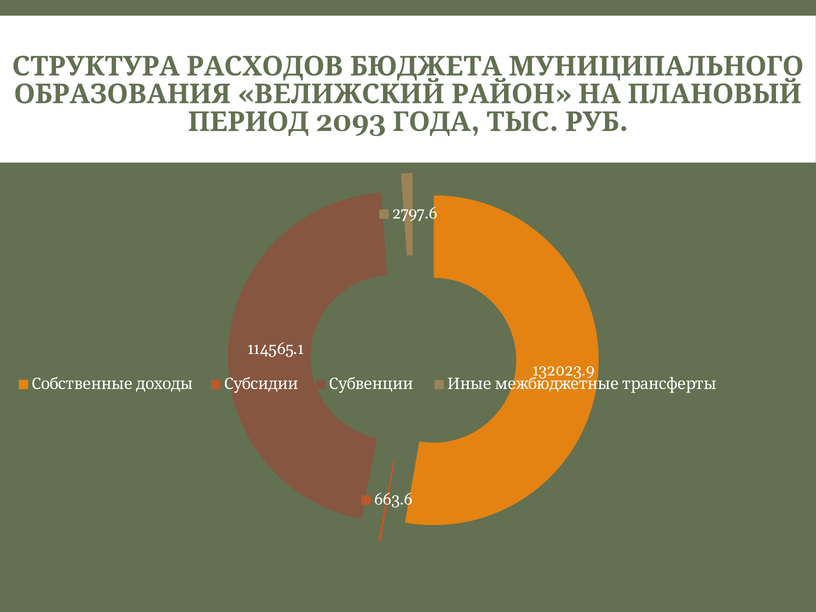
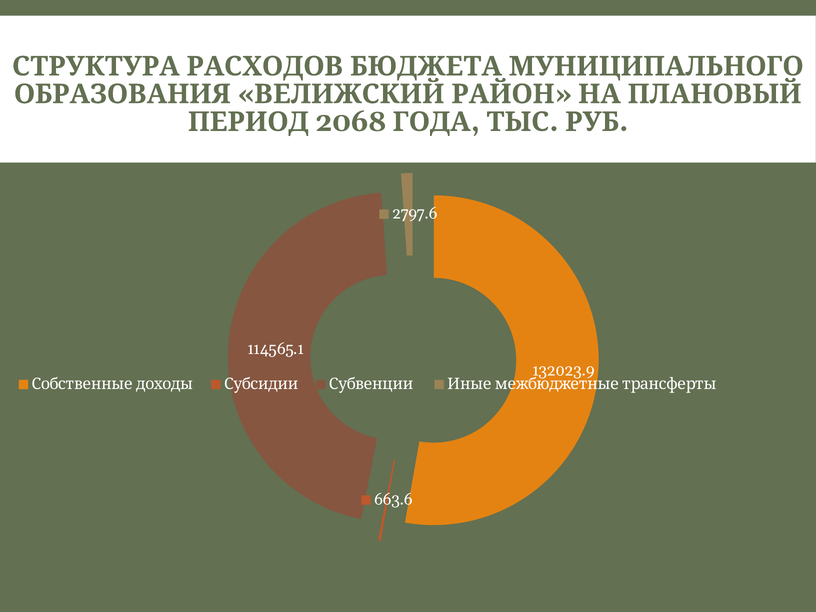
2093: 2093 -> 2068
